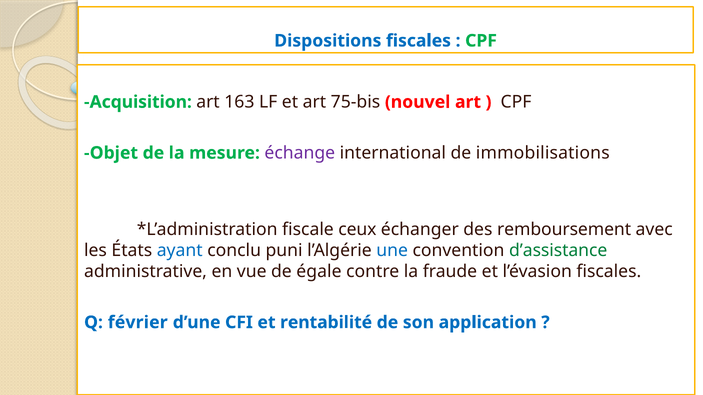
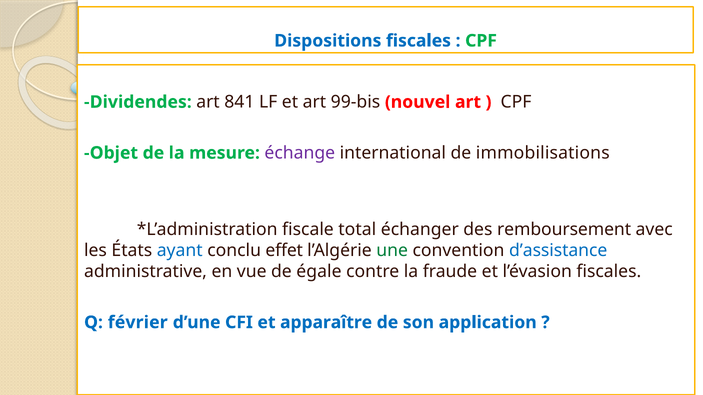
Acquisition: Acquisition -> Dividendes
163: 163 -> 841
75-bis: 75-bis -> 99-bis
ceux: ceux -> total
puni: puni -> effet
une colour: blue -> green
d’assistance colour: green -> blue
rentabilité: rentabilité -> apparaître
